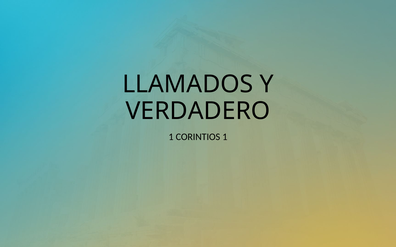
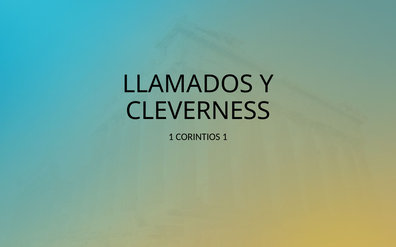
VERDADERO: VERDADERO -> CLEVERNESS
